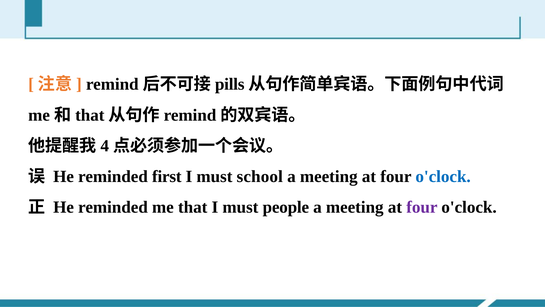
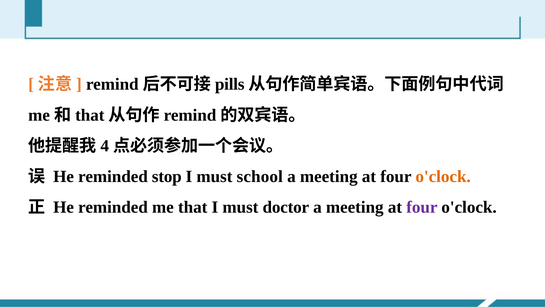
first: first -> stop
o'clock at (443, 176) colour: blue -> orange
people: people -> doctor
